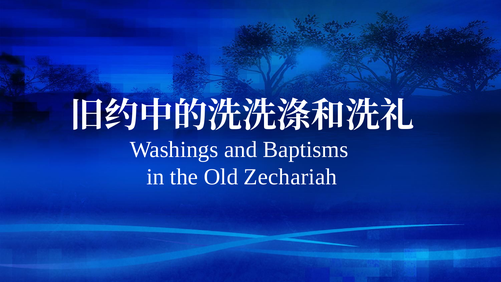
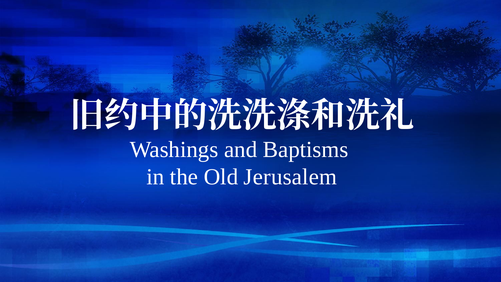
Zechariah: Zechariah -> Jerusalem
